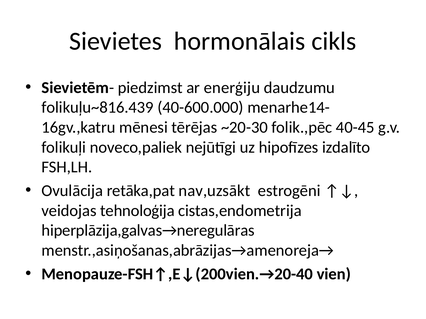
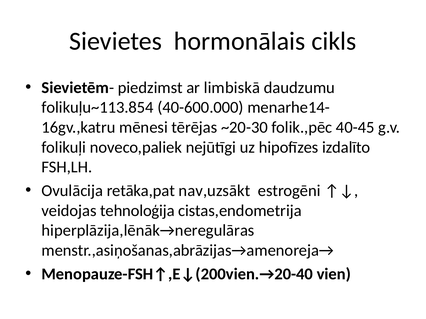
enerģiju: enerģiju -> limbiskā
folikuļu~816.439: folikuļu~816.439 -> folikuļu~113.854
hiperplāzija,galvas→neregulāras: hiperplāzija,galvas→neregulāras -> hiperplāzija,lēnāk→neregulāras
